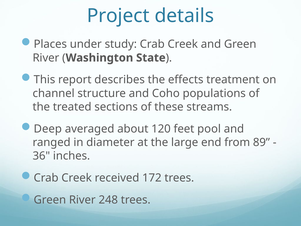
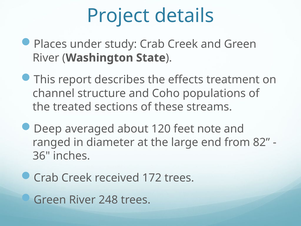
pool: pool -> note
89: 89 -> 82
